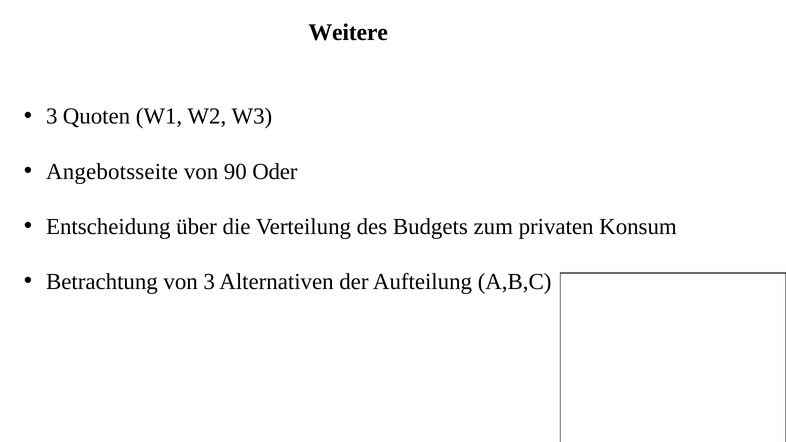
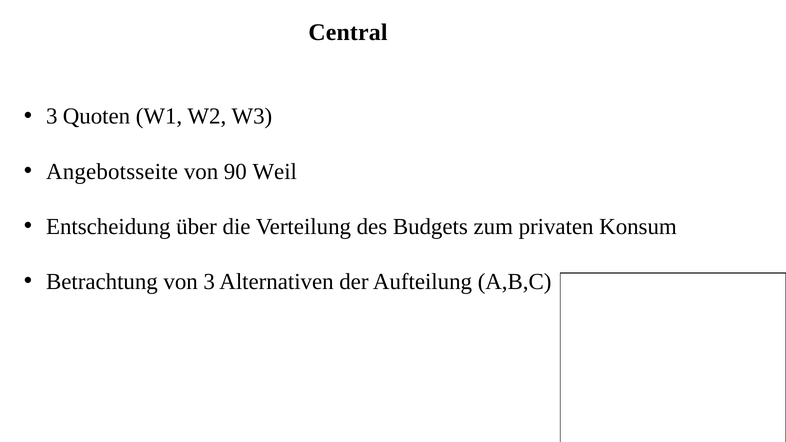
Weitere: Weitere -> Central
Oder: Oder -> Weil
